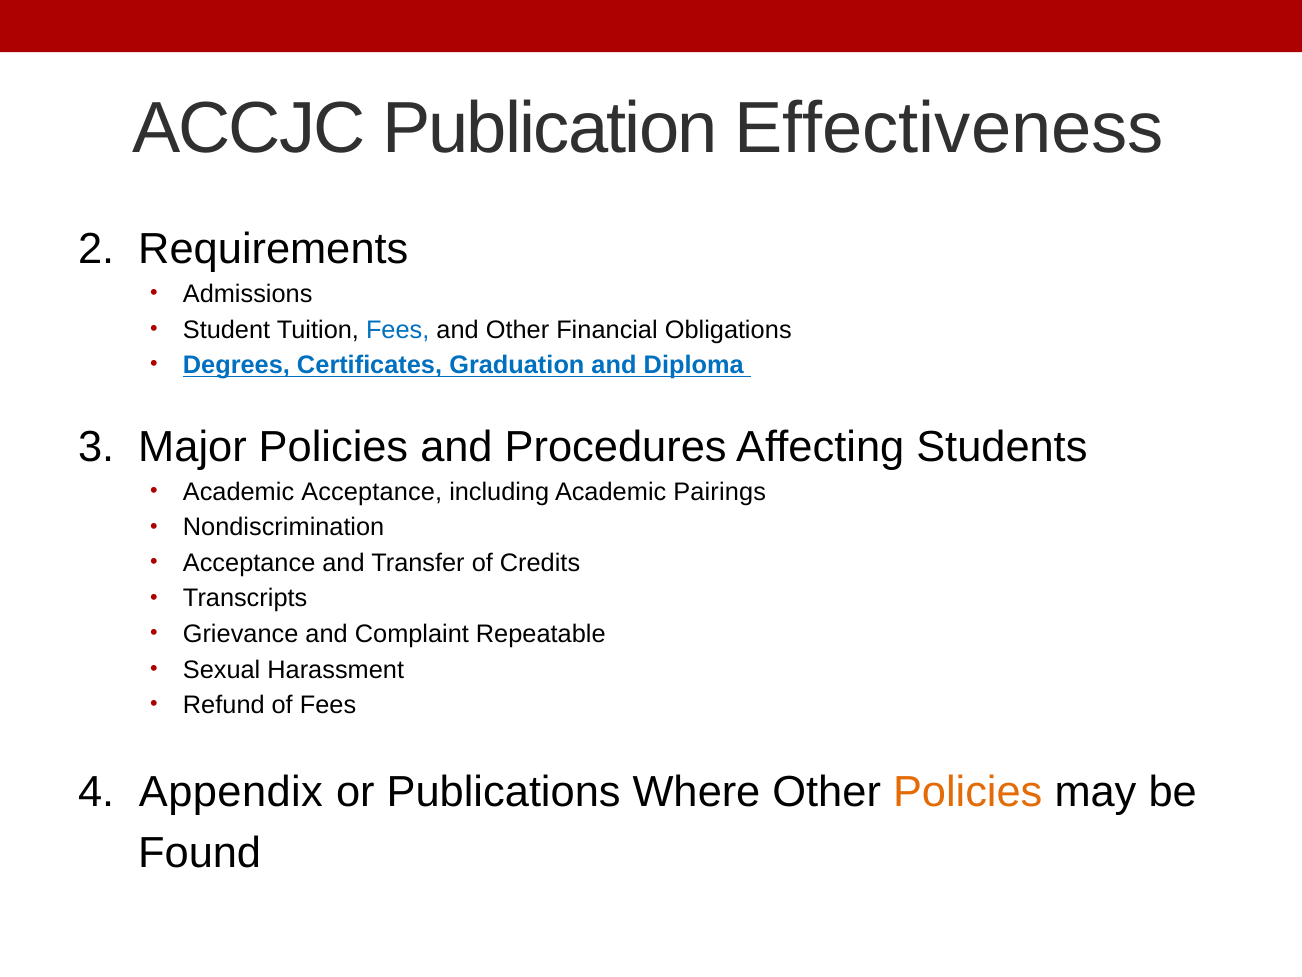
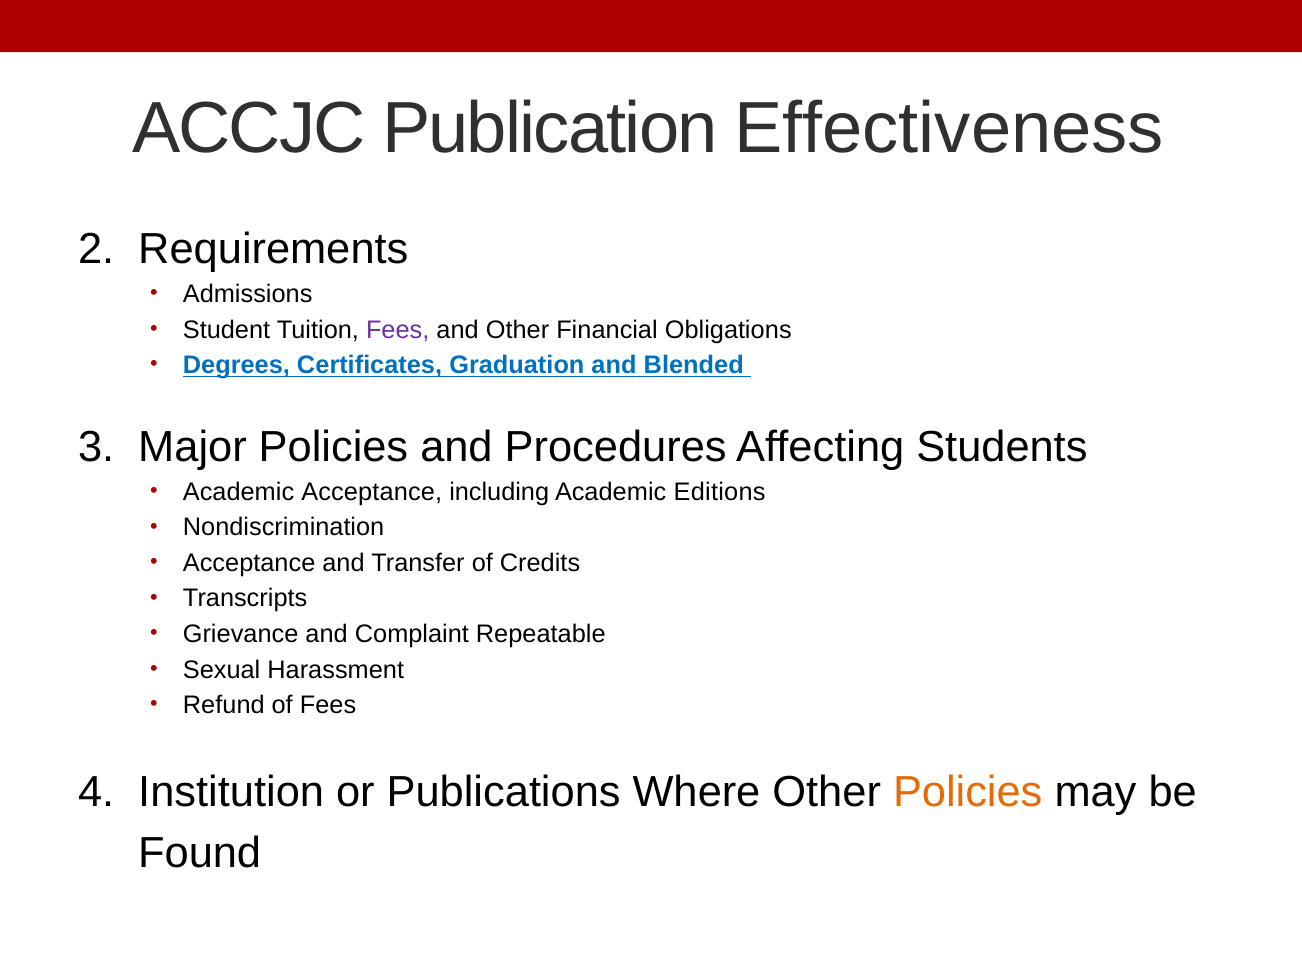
Fees at (398, 330) colour: blue -> purple
Diploma: Diploma -> Blended
Pairings: Pairings -> Editions
Appendix: Appendix -> Institution
